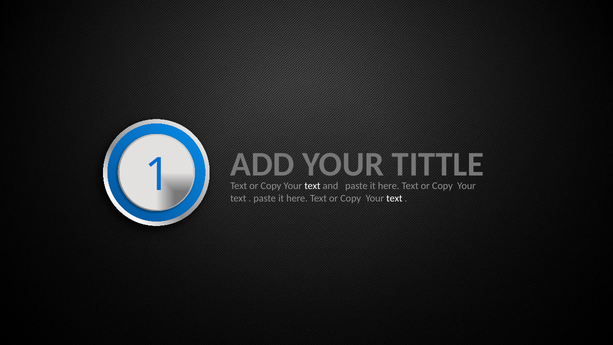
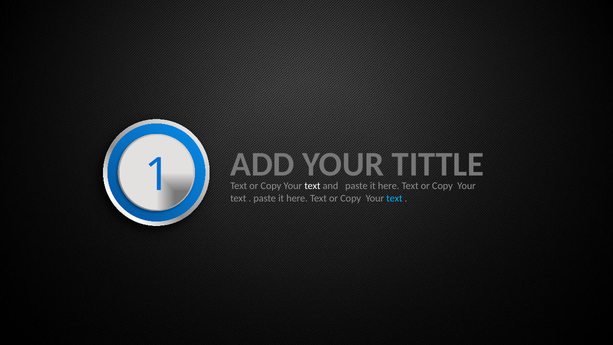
text at (394, 198) colour: white -> light blue
